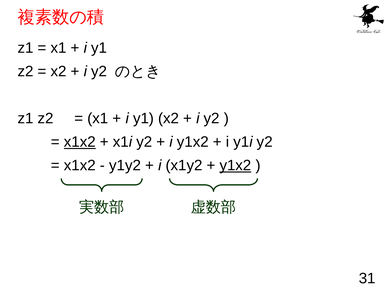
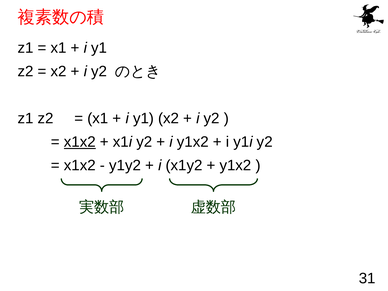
y1x2 at (235, 165) underline: present -> none
